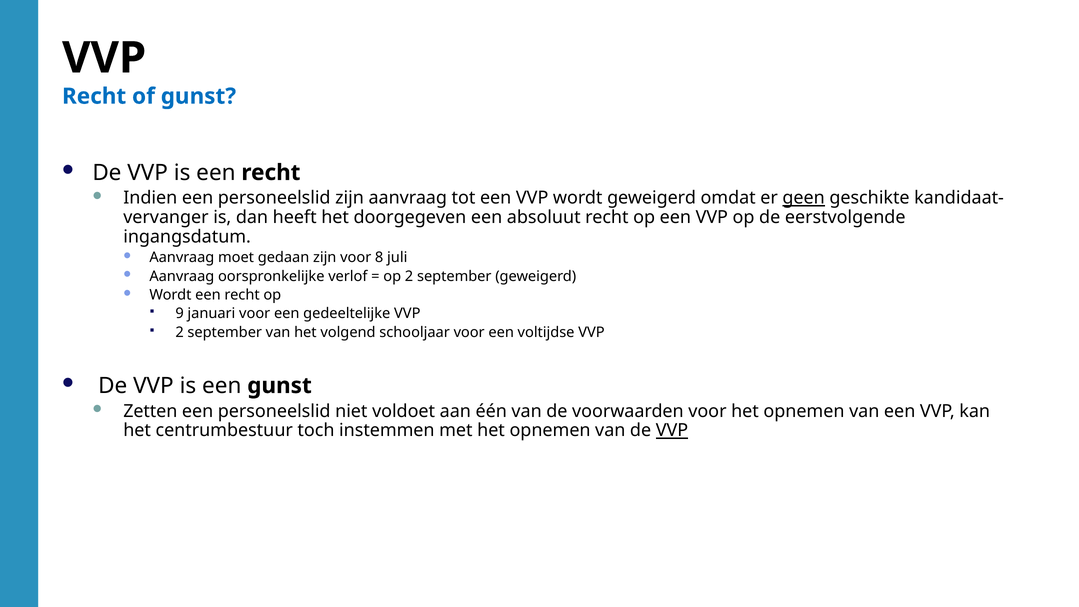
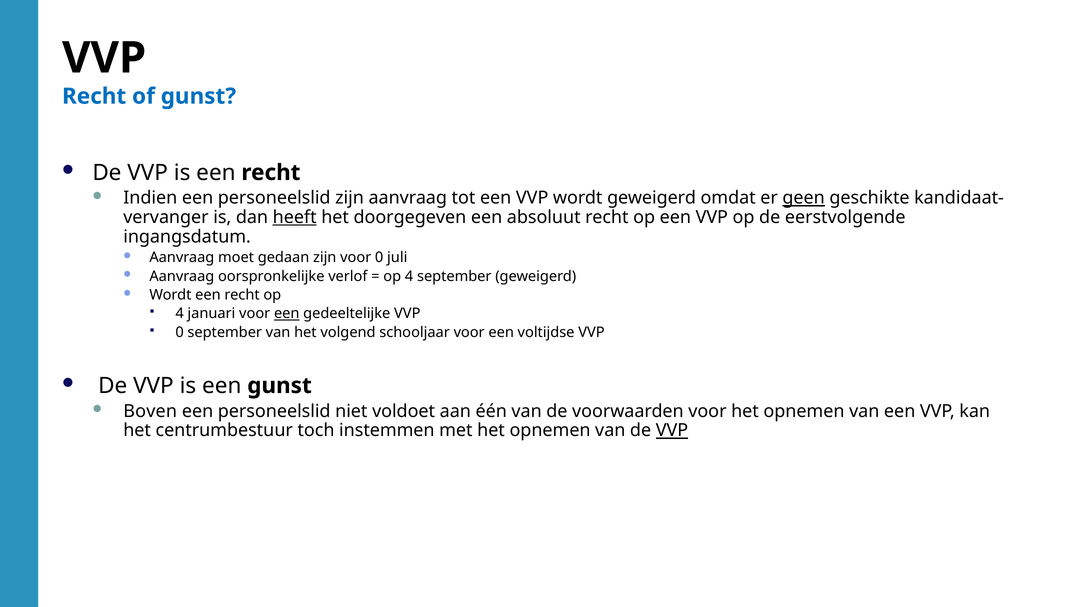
heeft underline: none -> present
voor 8: 8 -> 0
op 2: 2 -> 4
9 at (180, 314): 9 -> 4
een at (287, 314) underline: none -> present
2 at (180, 332): 2 -> 0
Zetten: Zetten -> Boven
